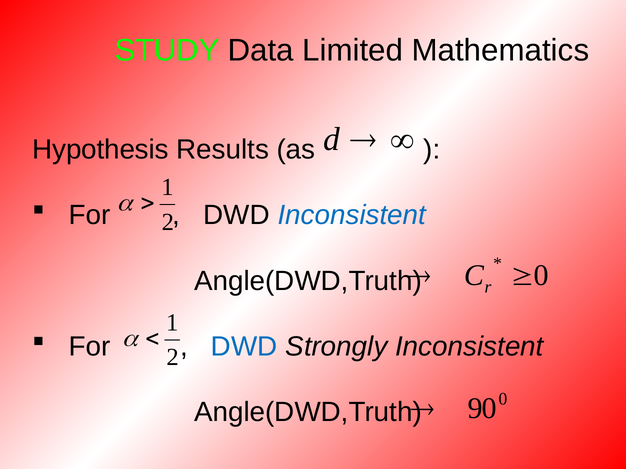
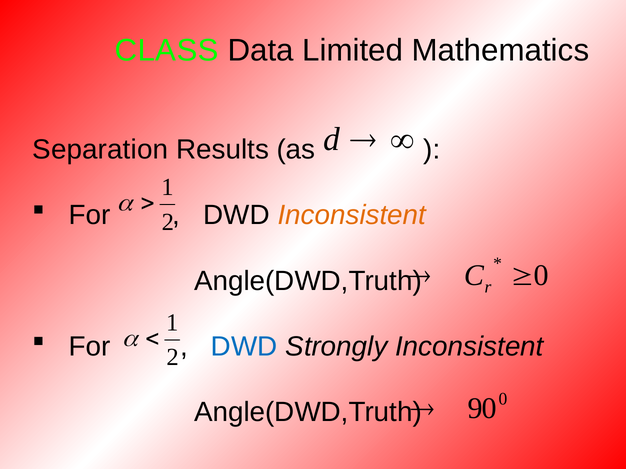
STUDY: STUDY -> CLASS
Hypothesis: Hypothesis -> Separation
Inconsistent at (352, 215) colour: blue -> orange
